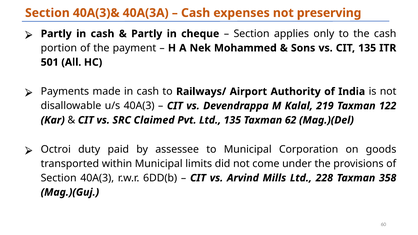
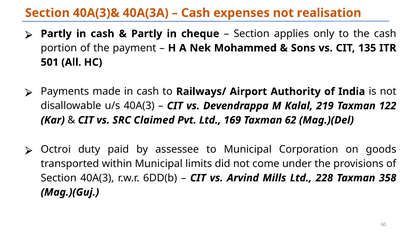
preserving: preserving -> realisation
Ltd 135: 135 -> 169
